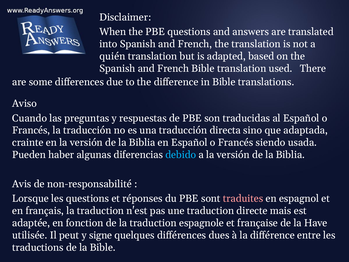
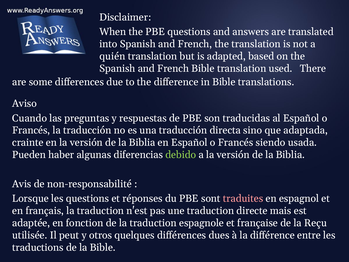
debido colour: light blue -> light green
Have: Have -> Reçu
signe: signe -> otros
